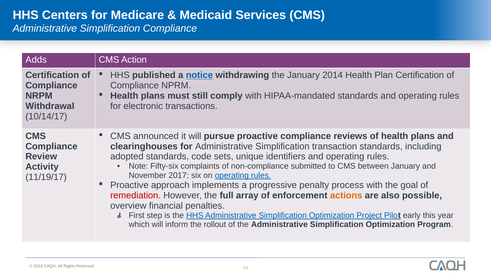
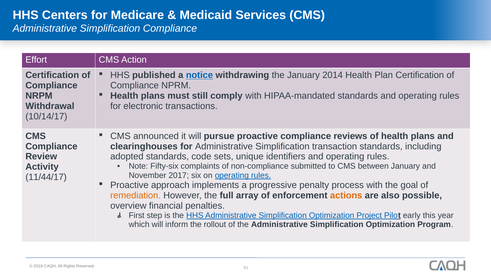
Adds: Adds -> Effort
11/19/17: 11/19/17 -> 11/44/17
remediation colour: red -> orange
